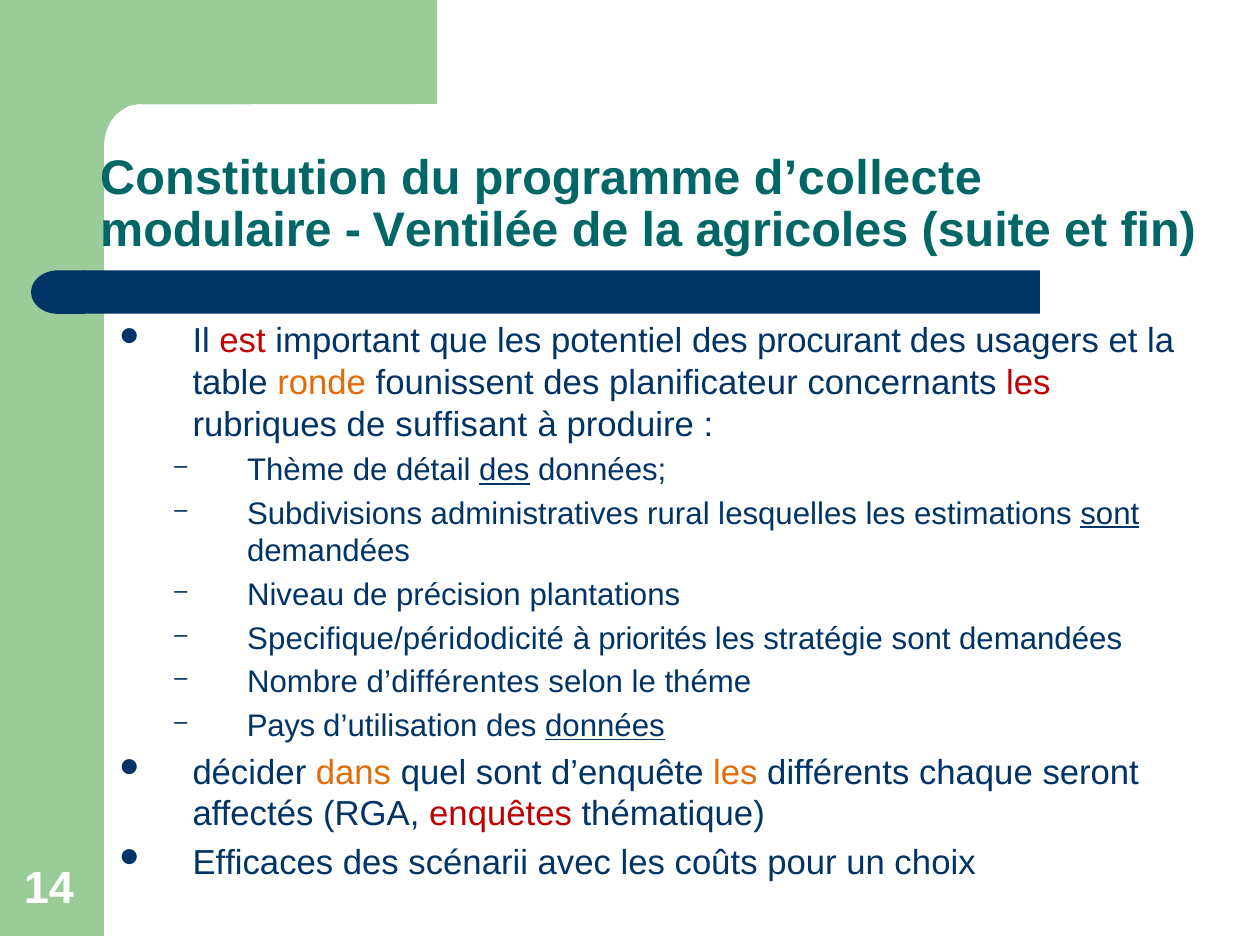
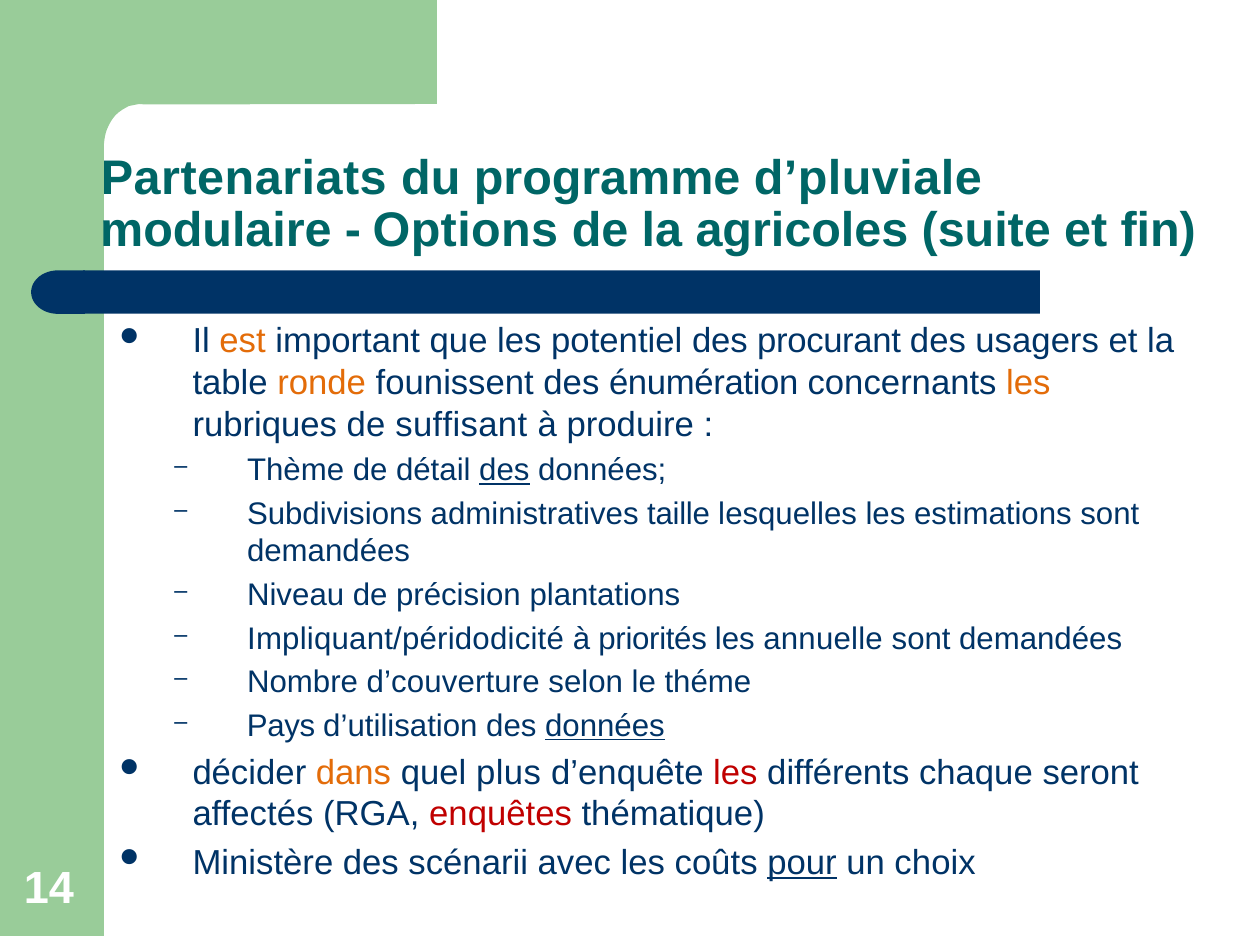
Constitution: Constitution -> Partenariats
d’collecte: d’collecte -> d’pluviale
Ventilée: Ventilée -> Options
est colour: red -> orange
planificateur: planificateur -> énumération
les at (1028, 383) colour: red -> orange
rural: rural -> taille
sont at (1110, 514) underline: present -> none
Specifique/péridodicité: Specifique/péridodicité -> Impliquant/péridodicité
stratégie: stratégie -> annuelle
d’différentes: d’différentes -> d’couverture
quel sont: sont -> plus
les at (735, 773) colour: orange -> red
Efficaces: Efficaces -> Ministère
pour underline: none -> present
